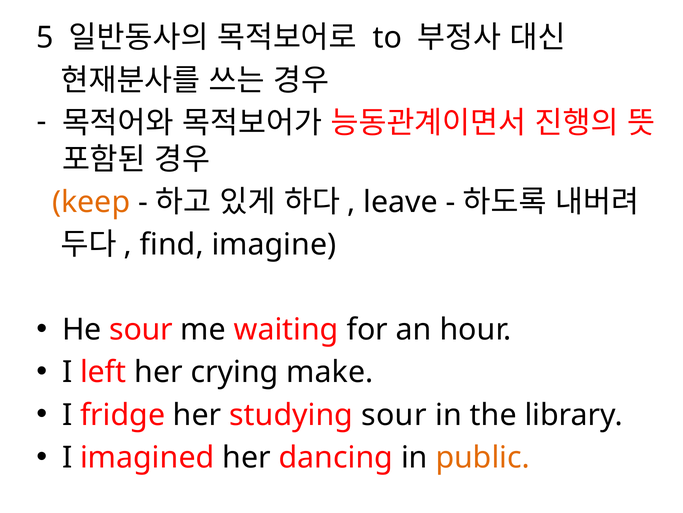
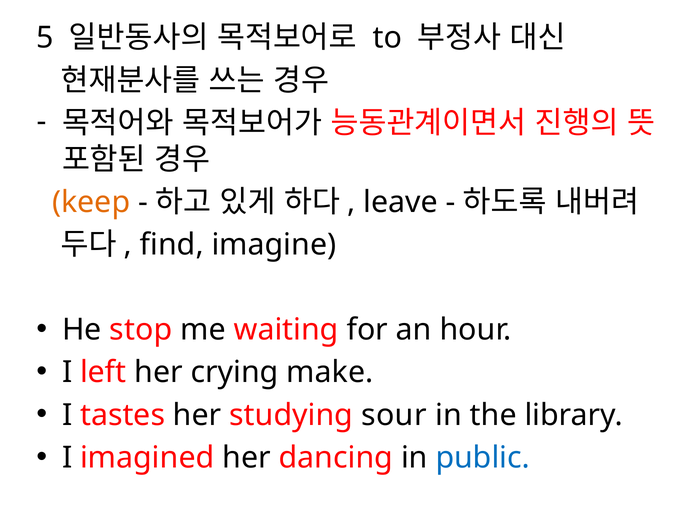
He sour: sour -> stop
fridge: fridge -> tastes
public colour: orange -> blue
